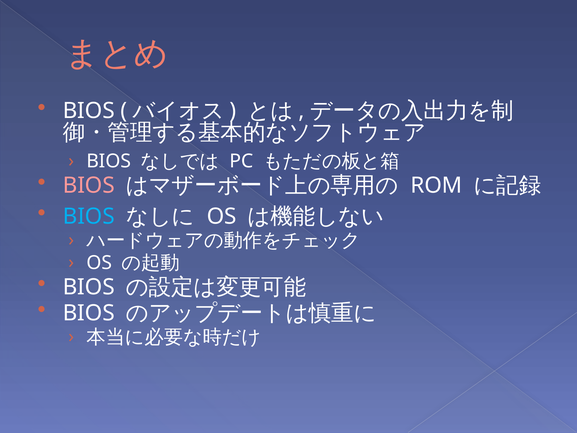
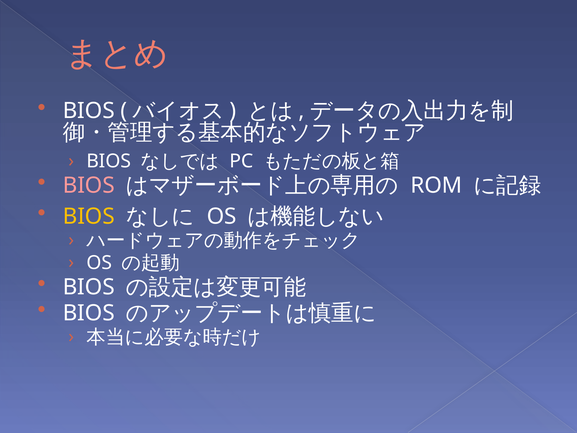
BIOS at (89, 216) colour: light blue -> yellow
